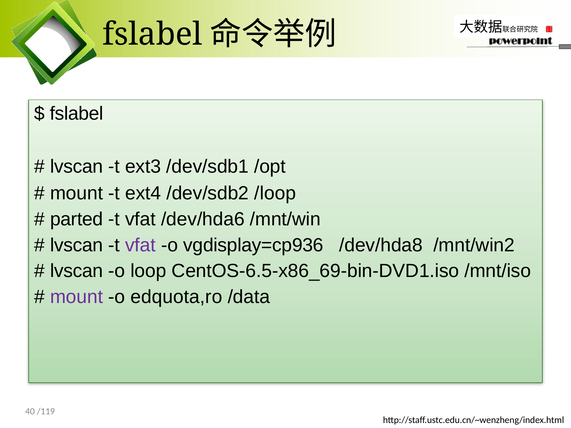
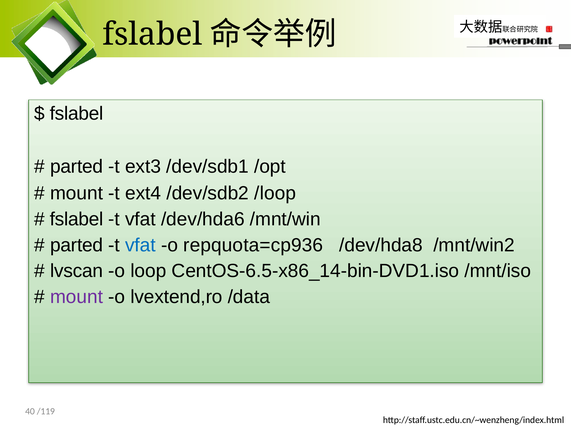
lvscan at (77, 167): lvscan -> parted
parted at (77, 219): parted -> fslabel
lvscan at (77, 245): lvscan -> parted
vfat at (140, 245) colour: purple -> blue
vgdisplay=cp936: vgdisplay=cp936 -> repquota=cp936
CentOS-6.5-x86_69-bin-DVD1.iso: CentOS-6.5-x86_69-bin-DVD1.iso -> CentOS-6.5-x86_14-bin-DVD1.iso
edquota,ro: edquota,ro -> lvextend,ro
